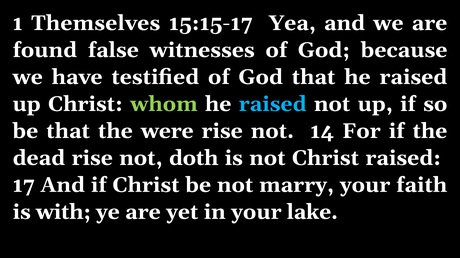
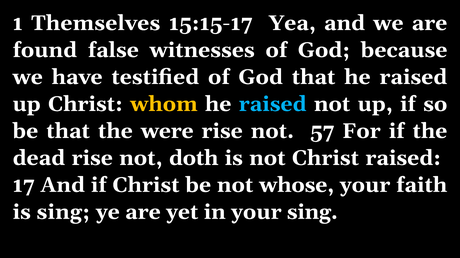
whom colour: light green -> yellow
14: 14 -> 57
marry: marry -> whose
is with: with -> sing
your lake: lake -> sing
